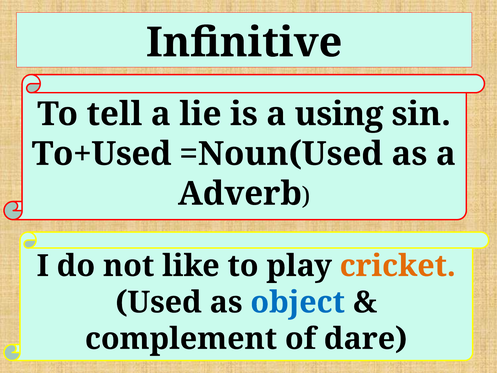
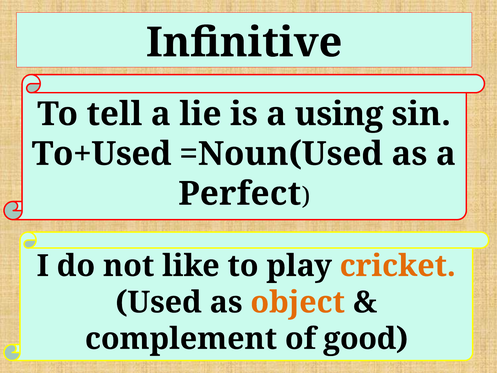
Adverb: Adverb -> Perfect
object colour: blue -> orange
dare: dare -> good
